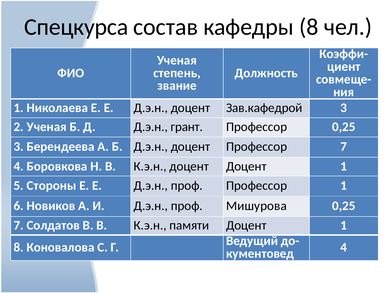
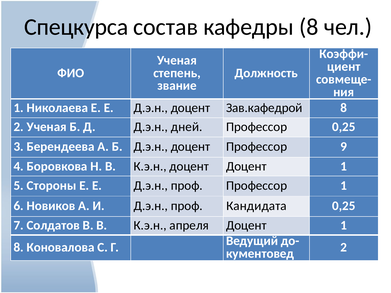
Зав.кафедрой 3: 3 -> 8
грант: грант -> дней
Профессор 7: 7 -> 9
Мишурова: Мишурова -> Кандидата
памяти: памяти -> апреля
4 at (344, 247): 4 -> 2
